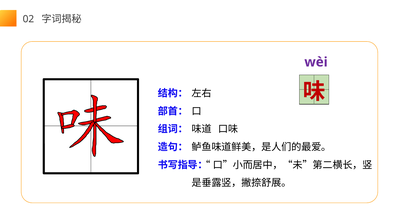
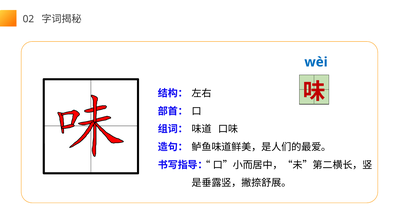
wèi colour: purple -> blue
